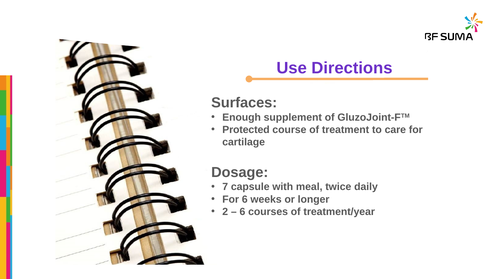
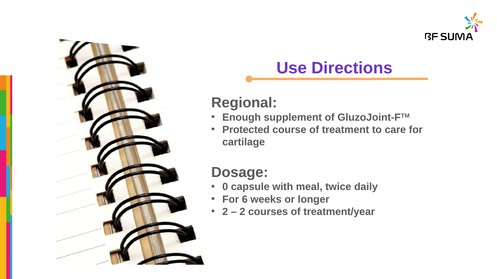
Surfaces: Surfaces -> Regional
7: 7 -> 0
6 at (242, 212): 6 -> 2
